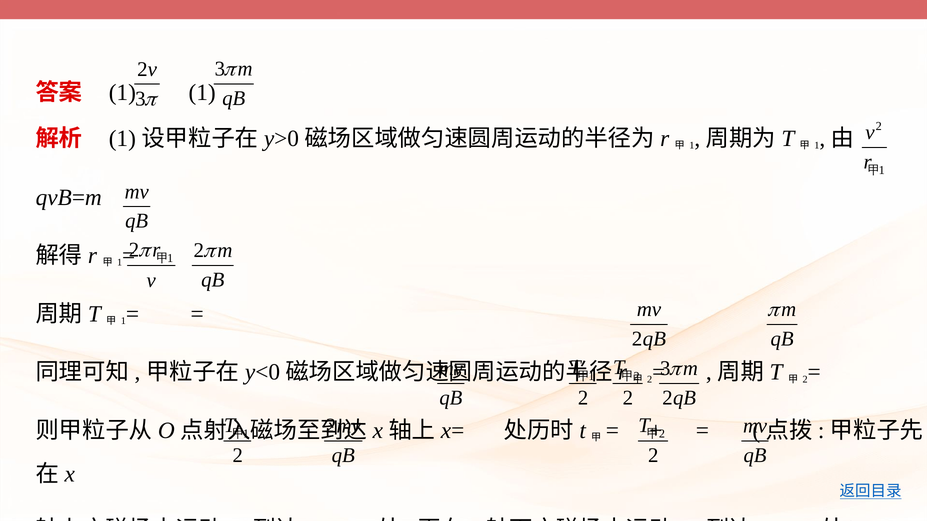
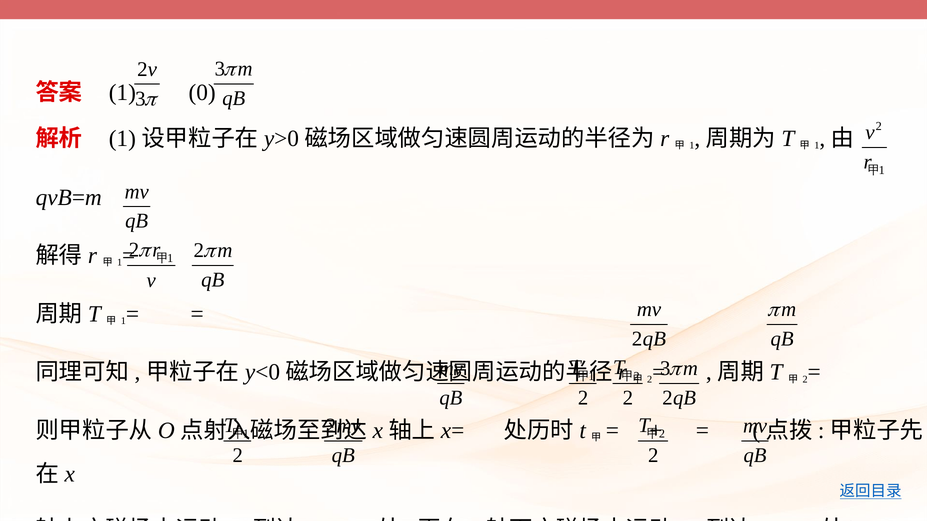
1 1: 1 -> 0
